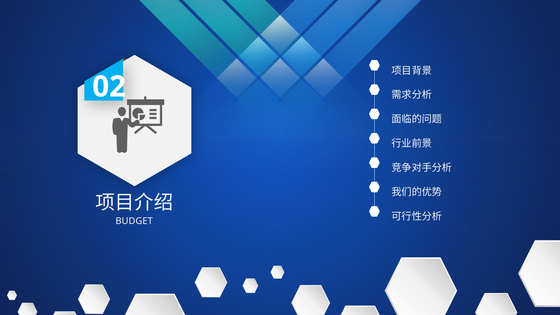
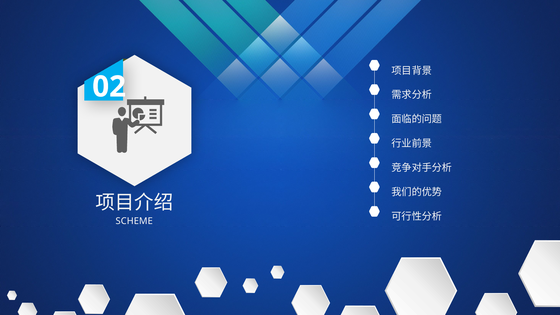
BUDGET: BUDGET -> SCHEME
